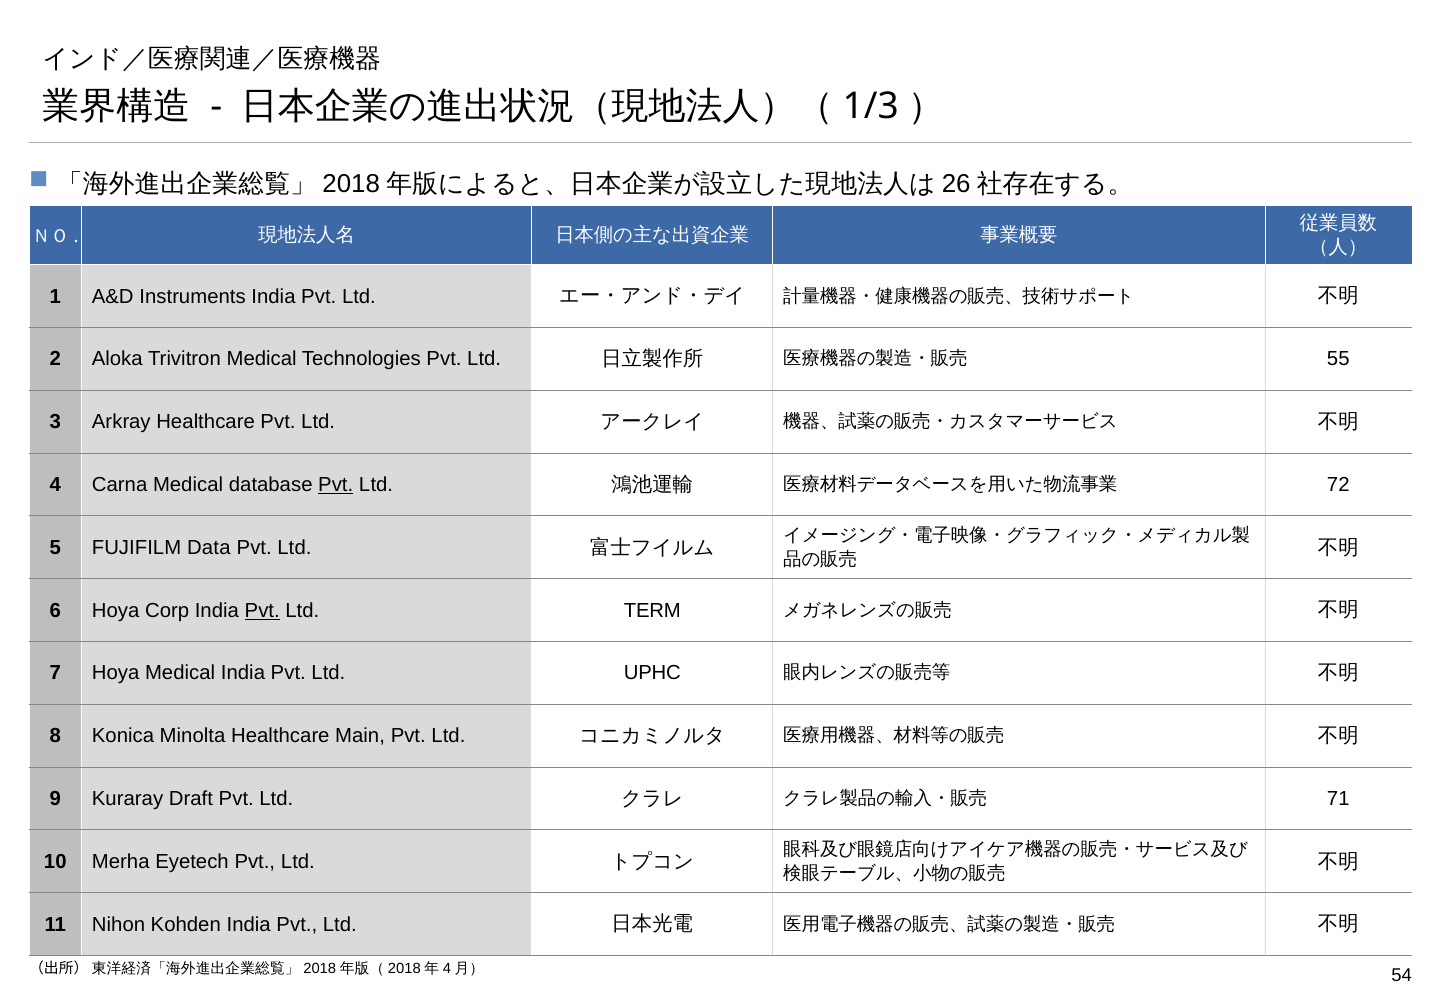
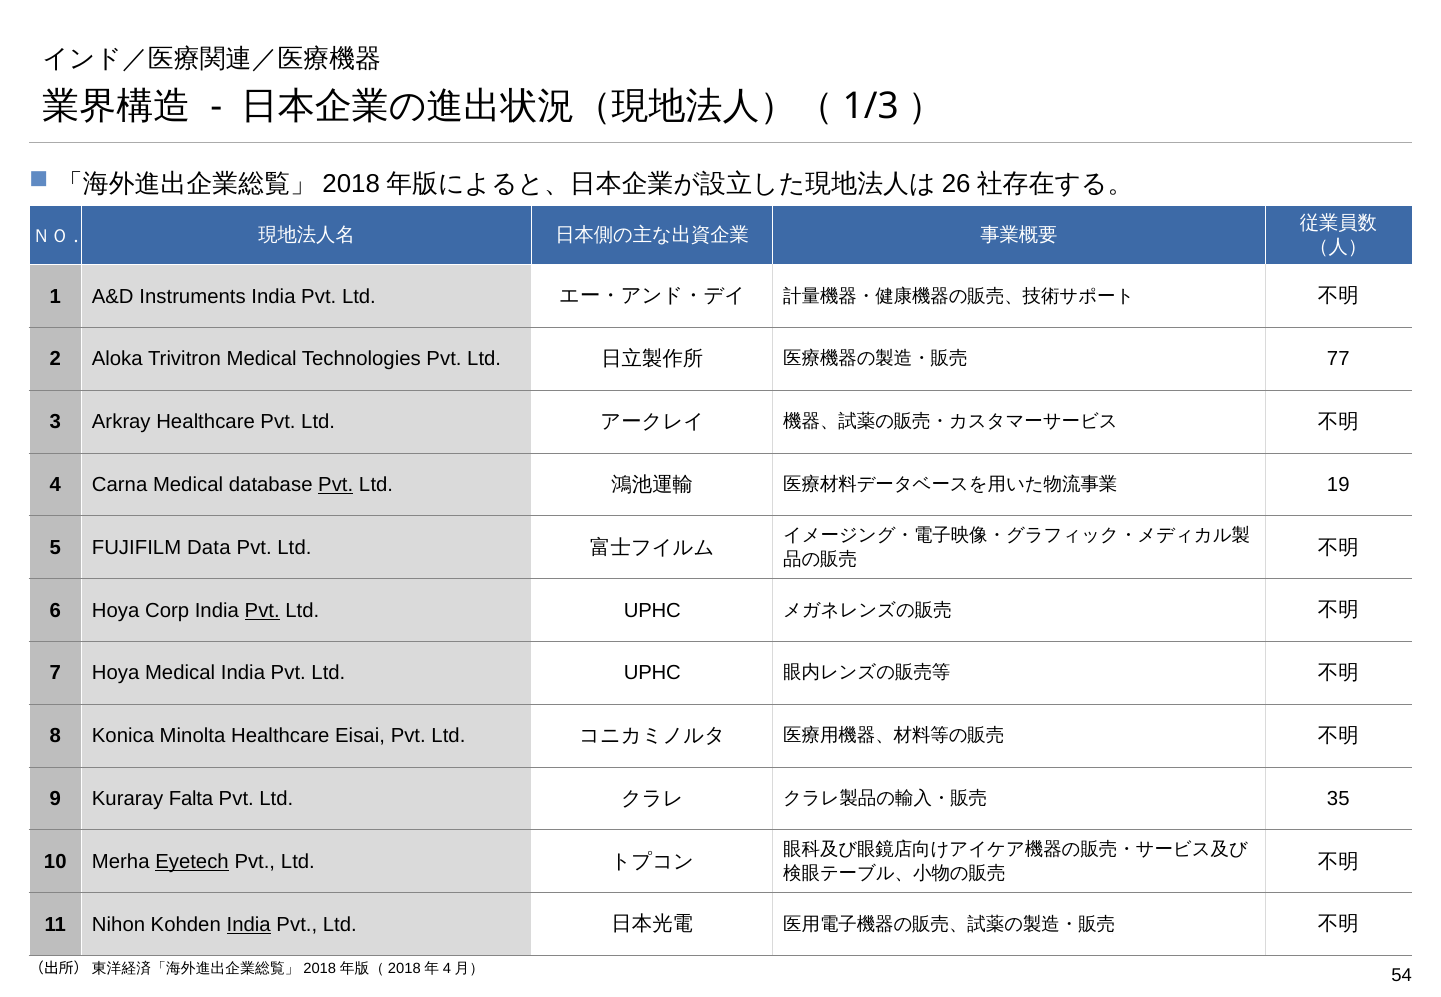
55: 55 -> 77
72: 72 -> 19
TERM at (652, 611): TERM -> UPHC
Main: Main -> Eisai
Draft: Draft -> Falta
71: 71 -> 35
Eyetech underline: none -> present
India at (249, 925) underline: none -> present
